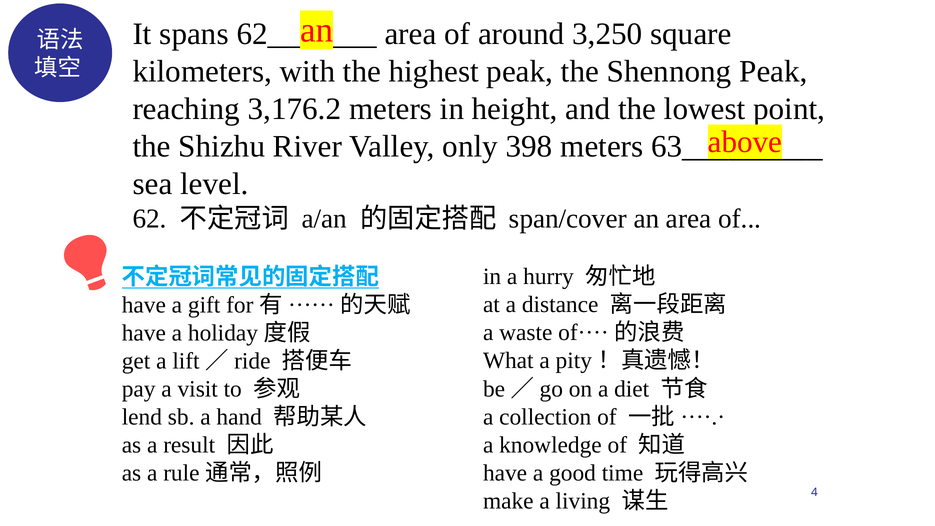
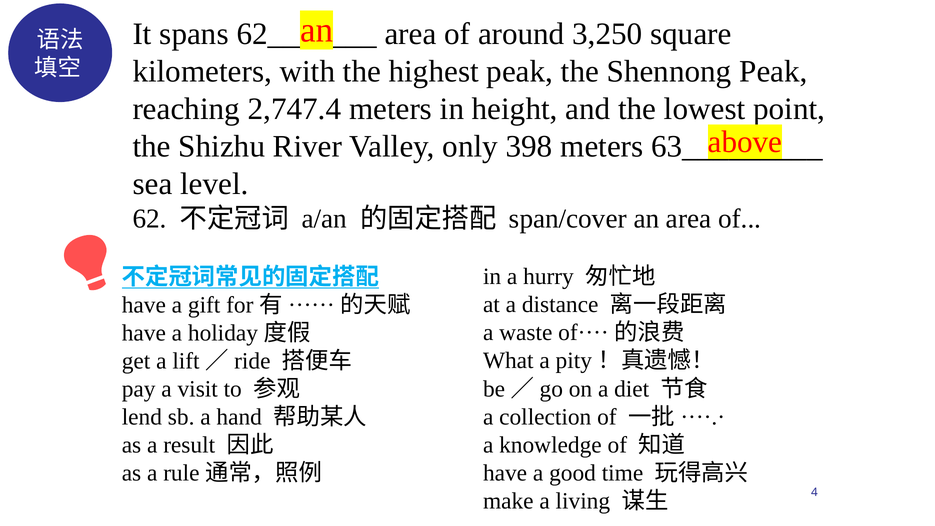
3,176.2: 3,176.2 -> 2,747.4
